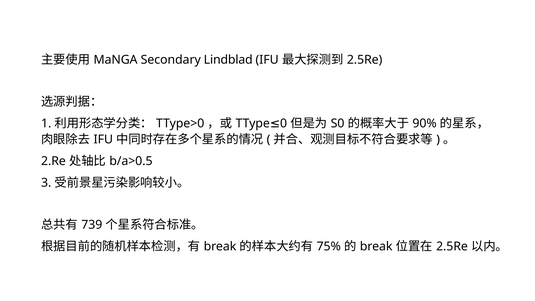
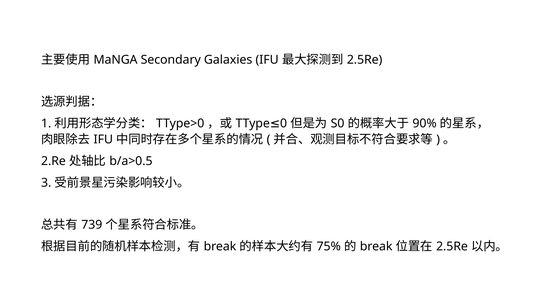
Lindblad: Lindblad -> Galaxies
